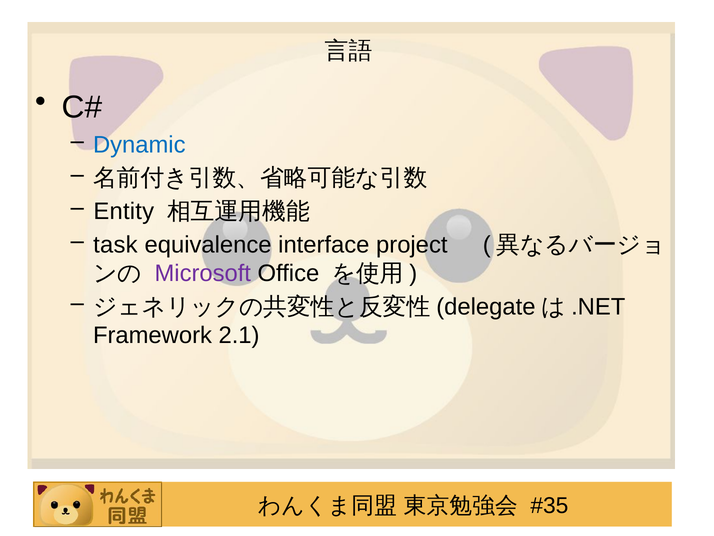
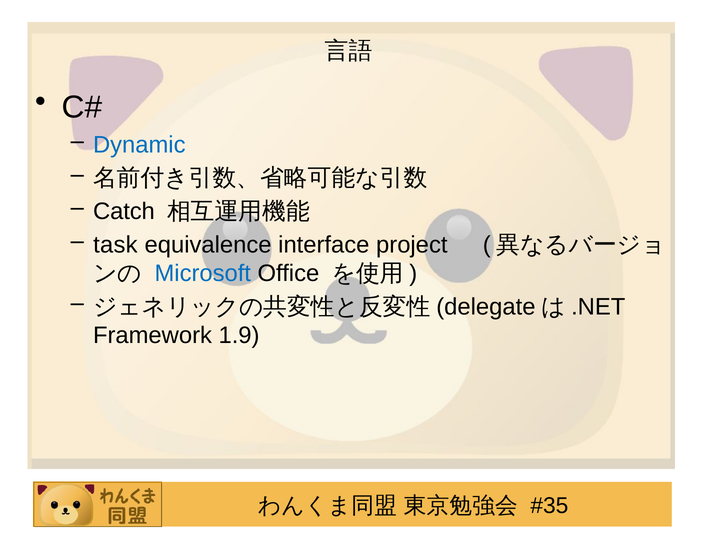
Entity: Entity -> Catch
Microsoft colour: purple -> blue
2.1: 2.1 -> 1.9
